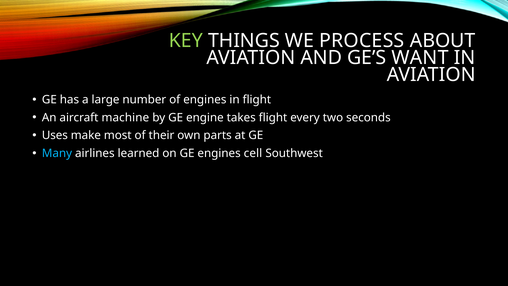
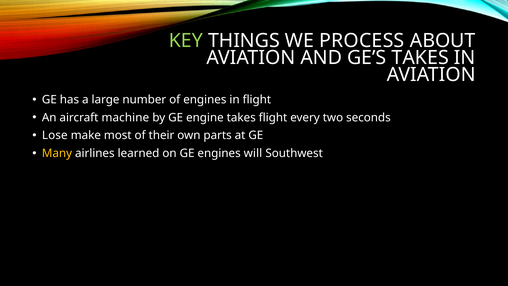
GE’S WANT: WANT -> TAKES
Uses: Uses -> Lose
Many colour: light blue -> yellow
cell: cell -> will
